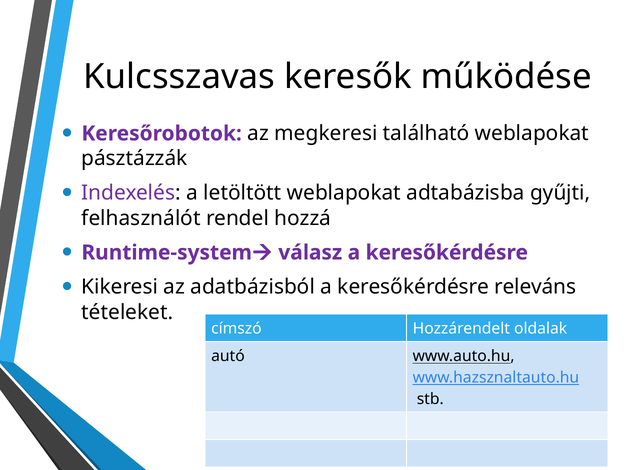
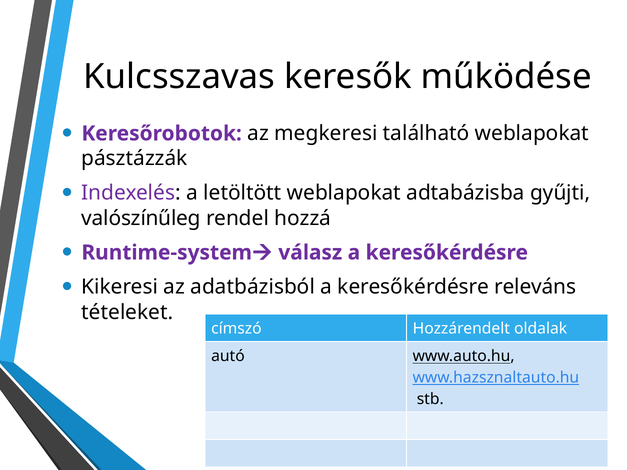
felhasználót: felhasználót -> valószínűleg
